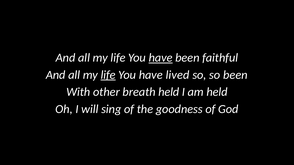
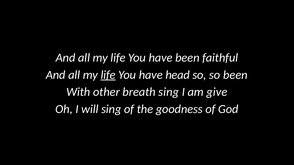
have at (161, 58) underline: present -> none
lived: lived -> head
breath held: held -> sing
am held: held -> give
